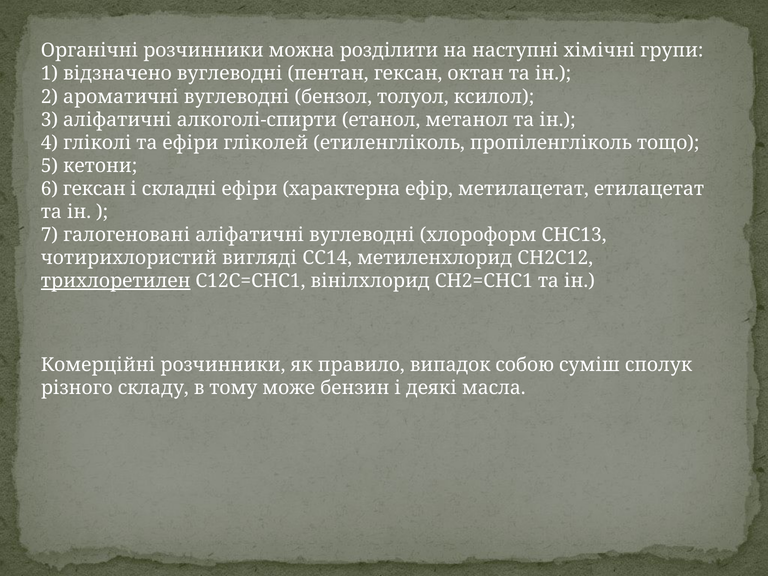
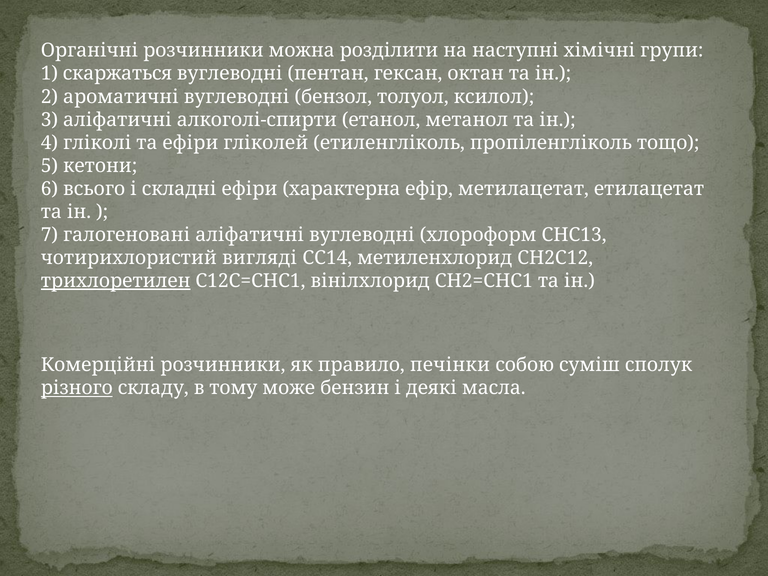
відзначено: відзначено -> скаржаться
6 гексан: гексан -> всього
випадок: випадок -> печінки
різного underline: none -> present
